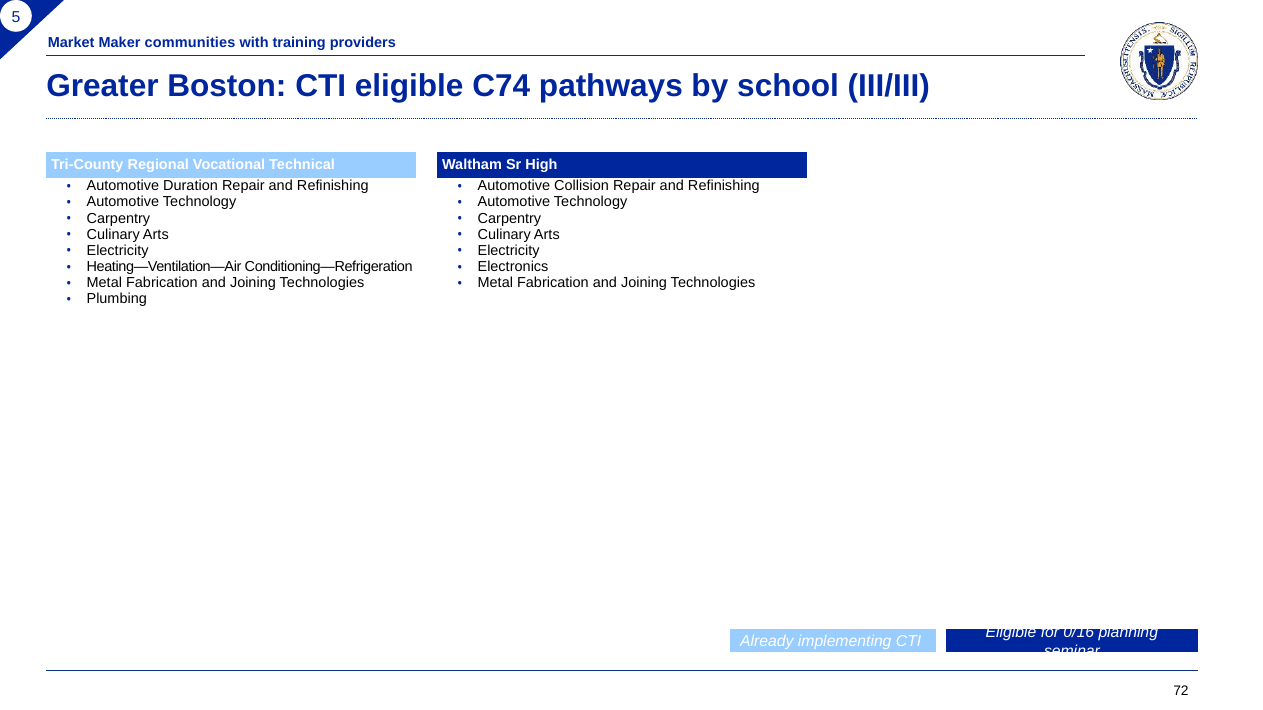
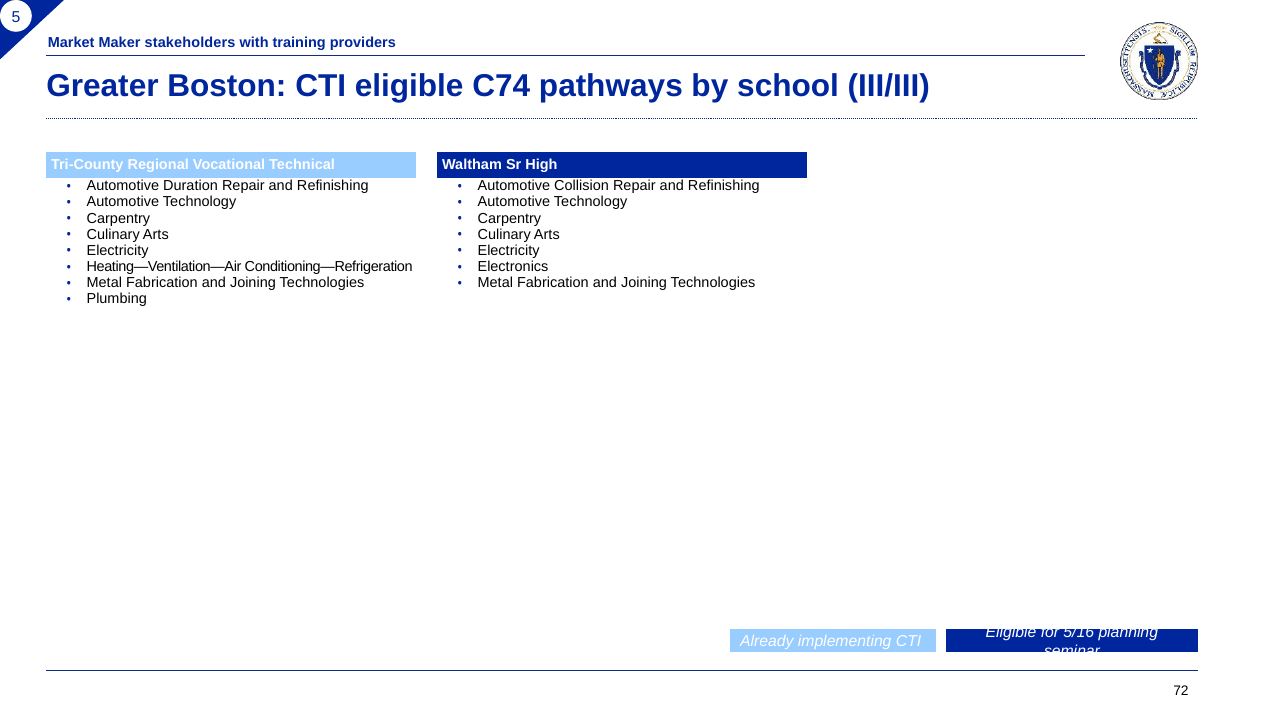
communities: communities -> stakeholders
0/16: 0/16 -> 5/16
